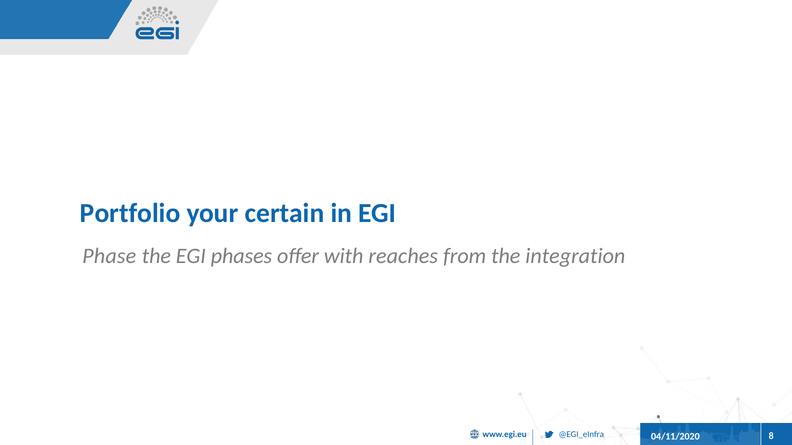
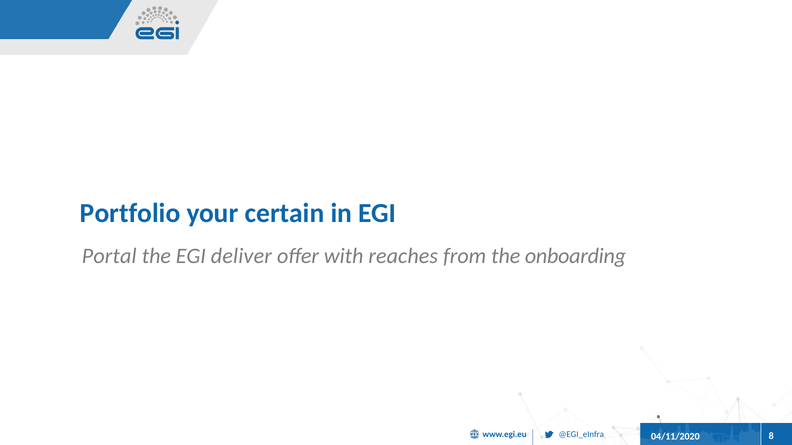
Phase: Phase -> Portal
phases: phases -> deliver
integration: integration -> onboarding
